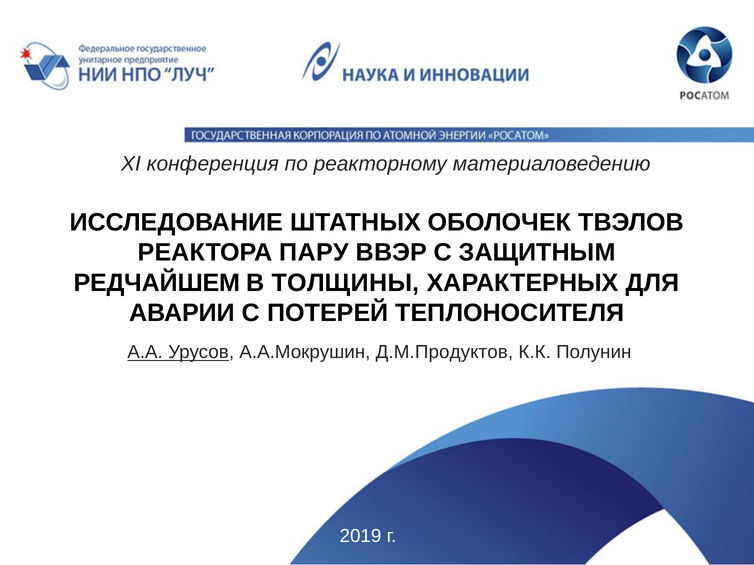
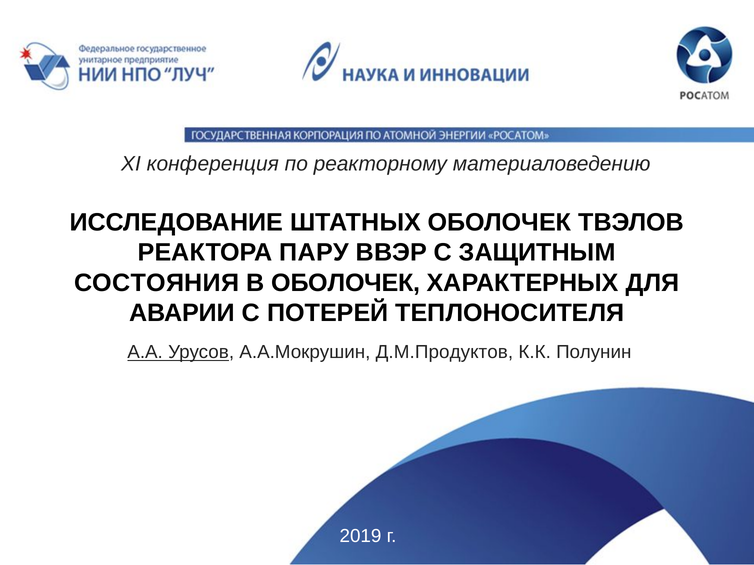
РЕДЧАЙШЕМ: РЕДЧАЙШЕМ -> СОСТОЯНИЯ
В ТОЛЩИНЫ: ТОЛЩИНЫ -> ОБОЛОЧЕК
